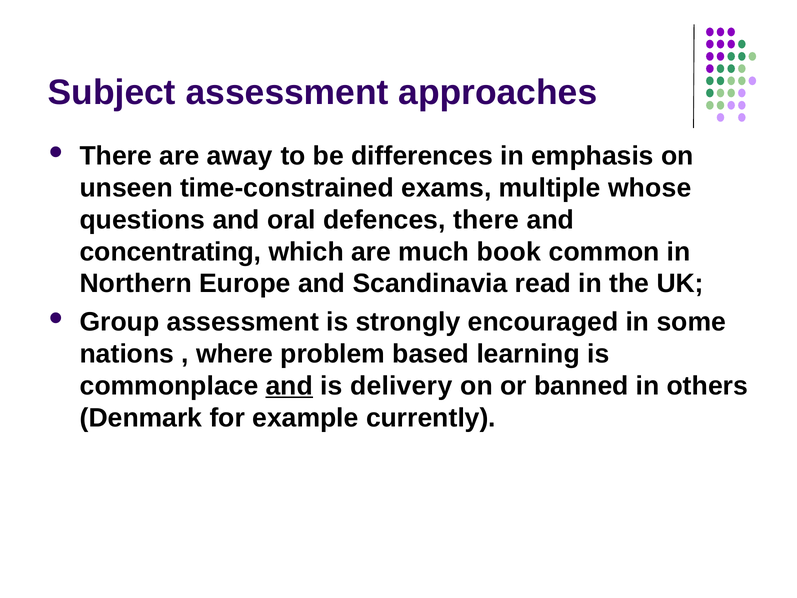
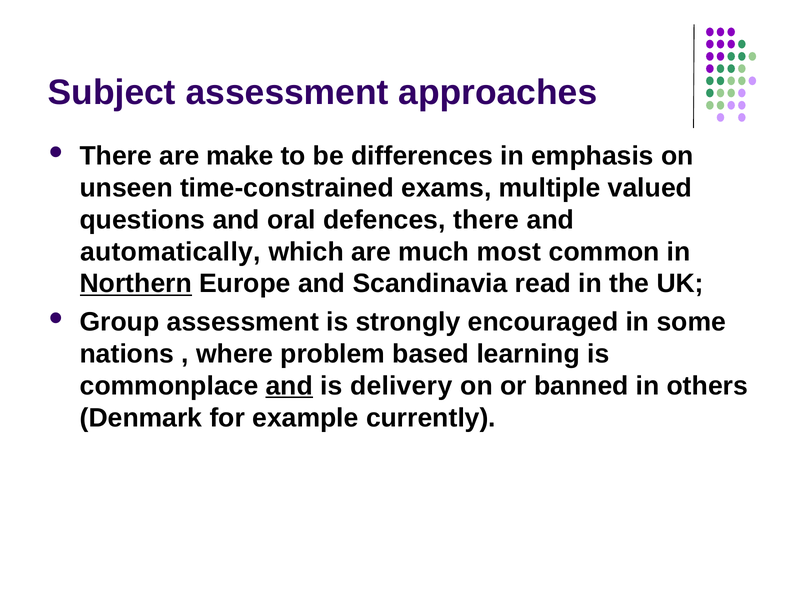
away: away -> make
whose: whose -> valued
concentrating: concentrating -> automatically
book: book -> most
Northern underline: none -> present
